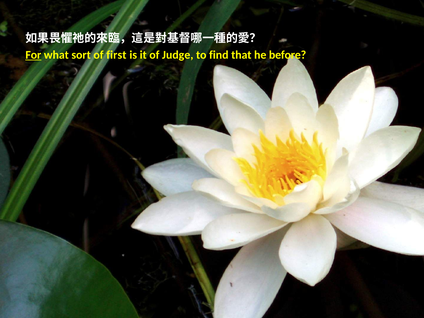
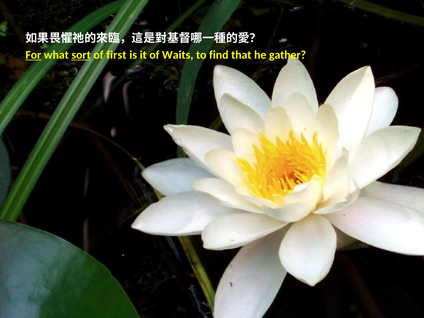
sort underline: none -> present
Judge: Judge -> Waits
before: before -> gather
